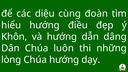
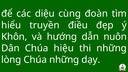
hiểu hướng: hướng -> truyền
dâng: dâng -> nuôn
luôn: luôn -> hiệu
Chúa hướng: hướng -> những
